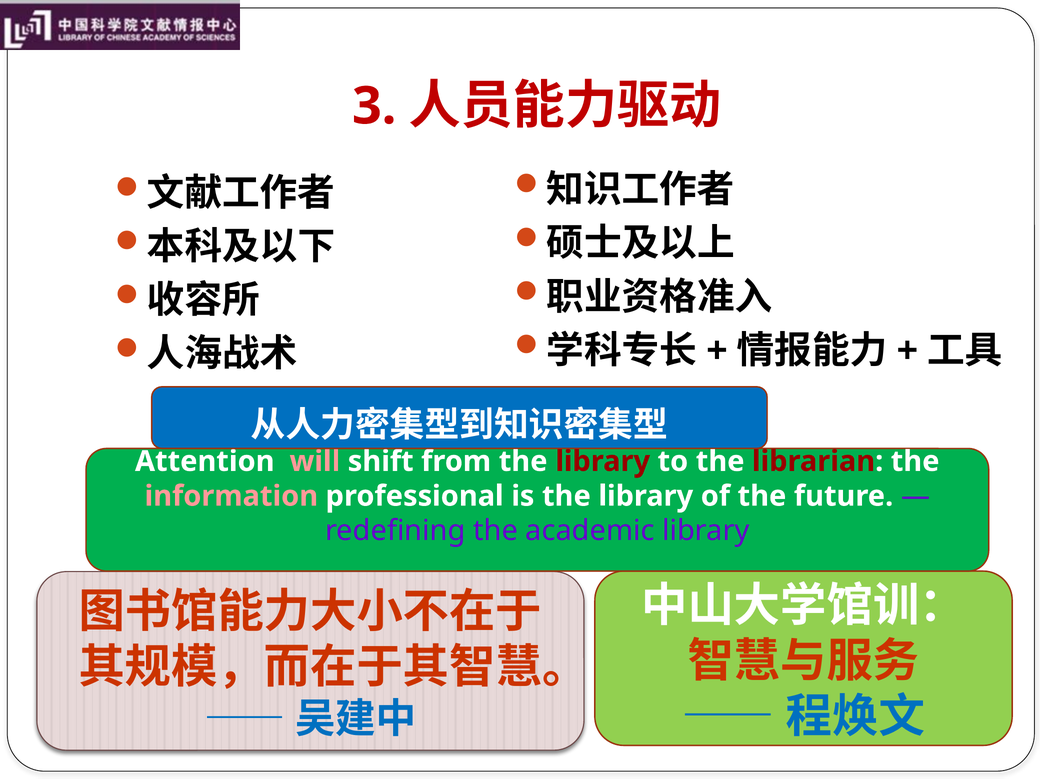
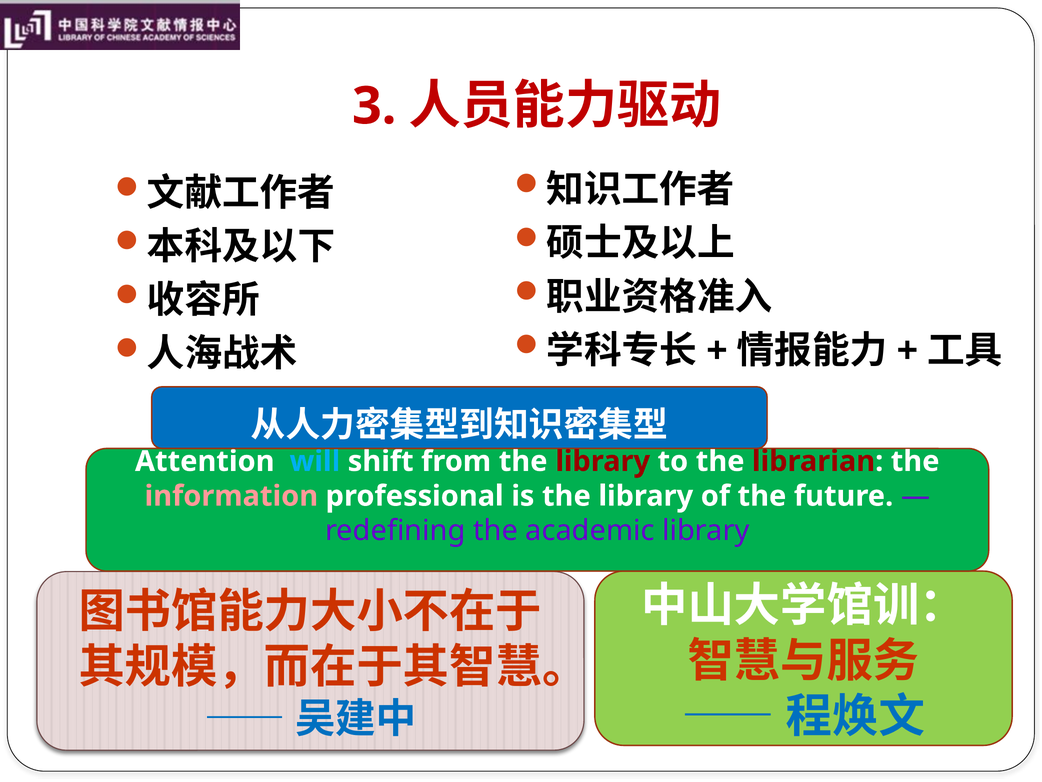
will colour: pink -> light blue
